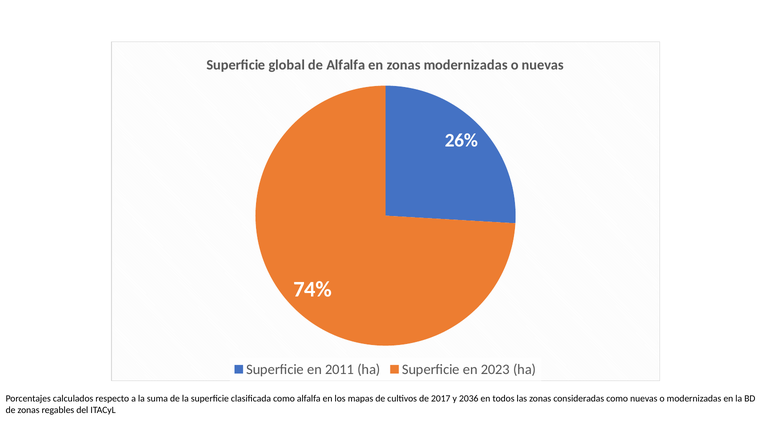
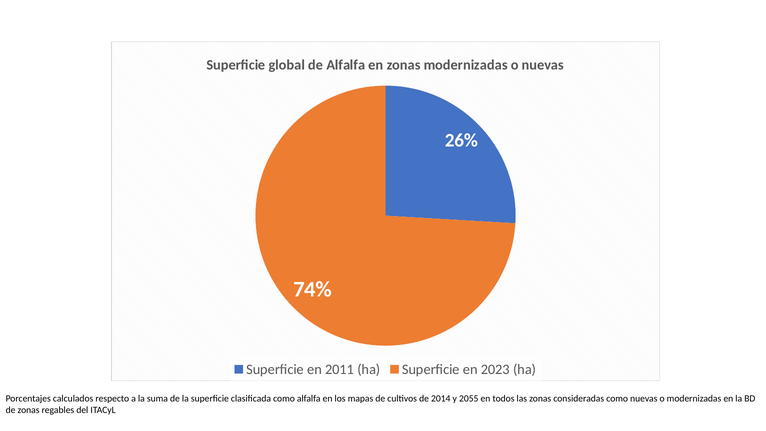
2017: 2017 -> 2014
2036: 2036 -> 2055
